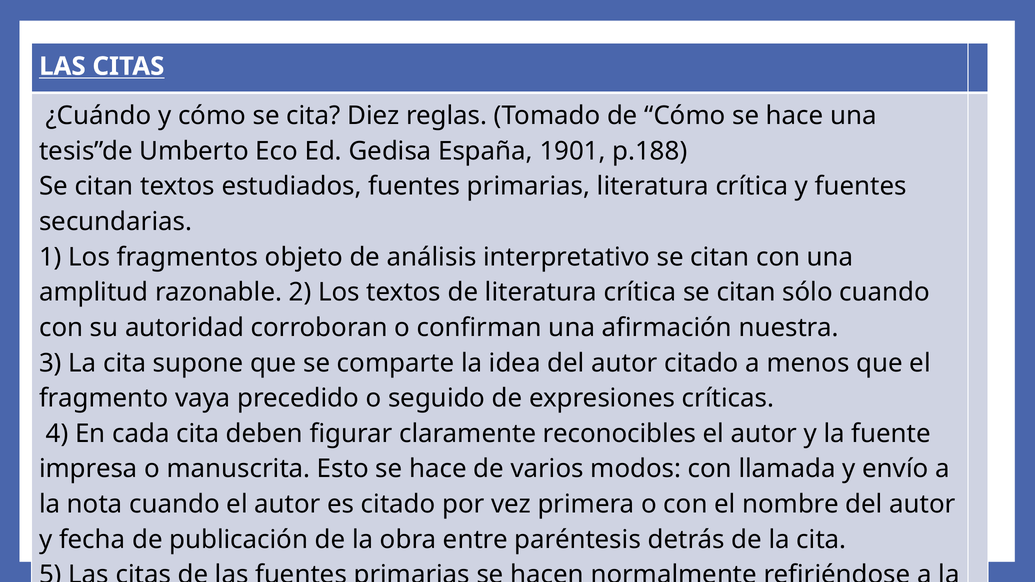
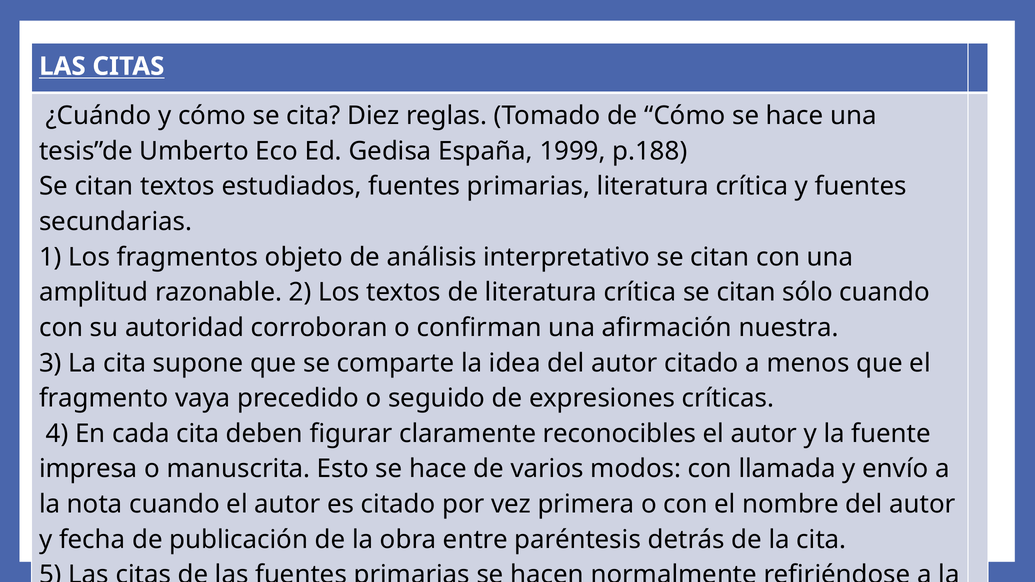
1901: 1901 -> 1999
